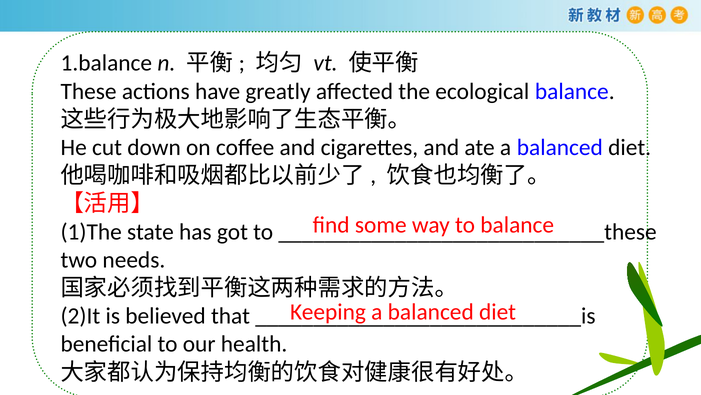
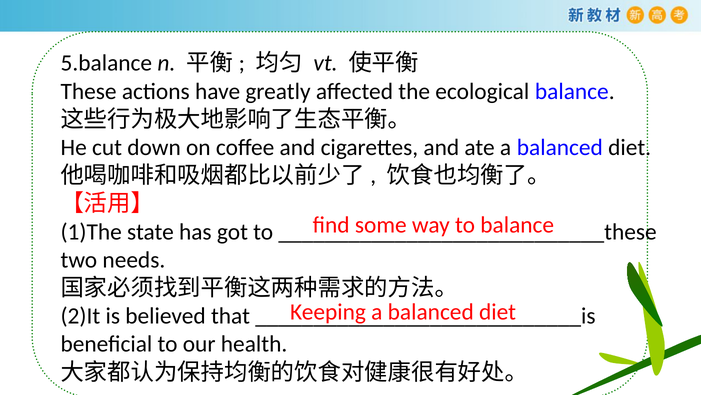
1.balance: 1.balance -> 5.balance
